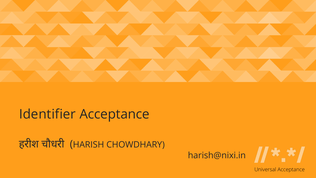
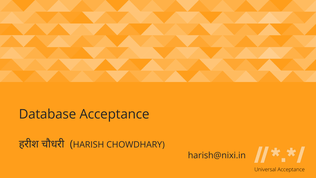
Identifier: Identifier -> Database
